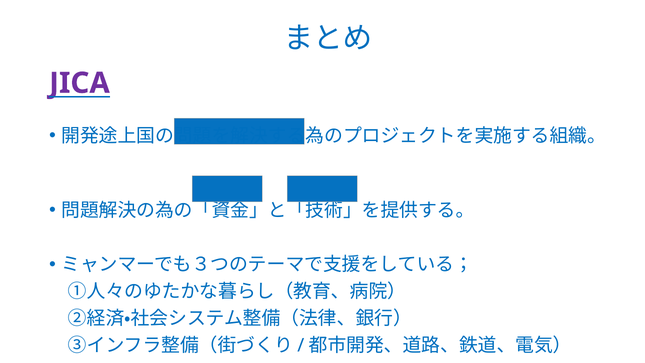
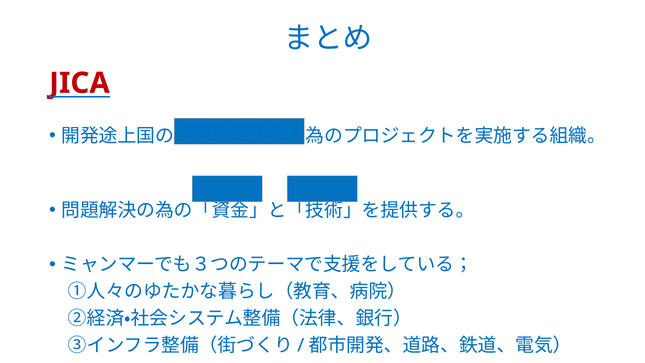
JICA colour: purple -> red
